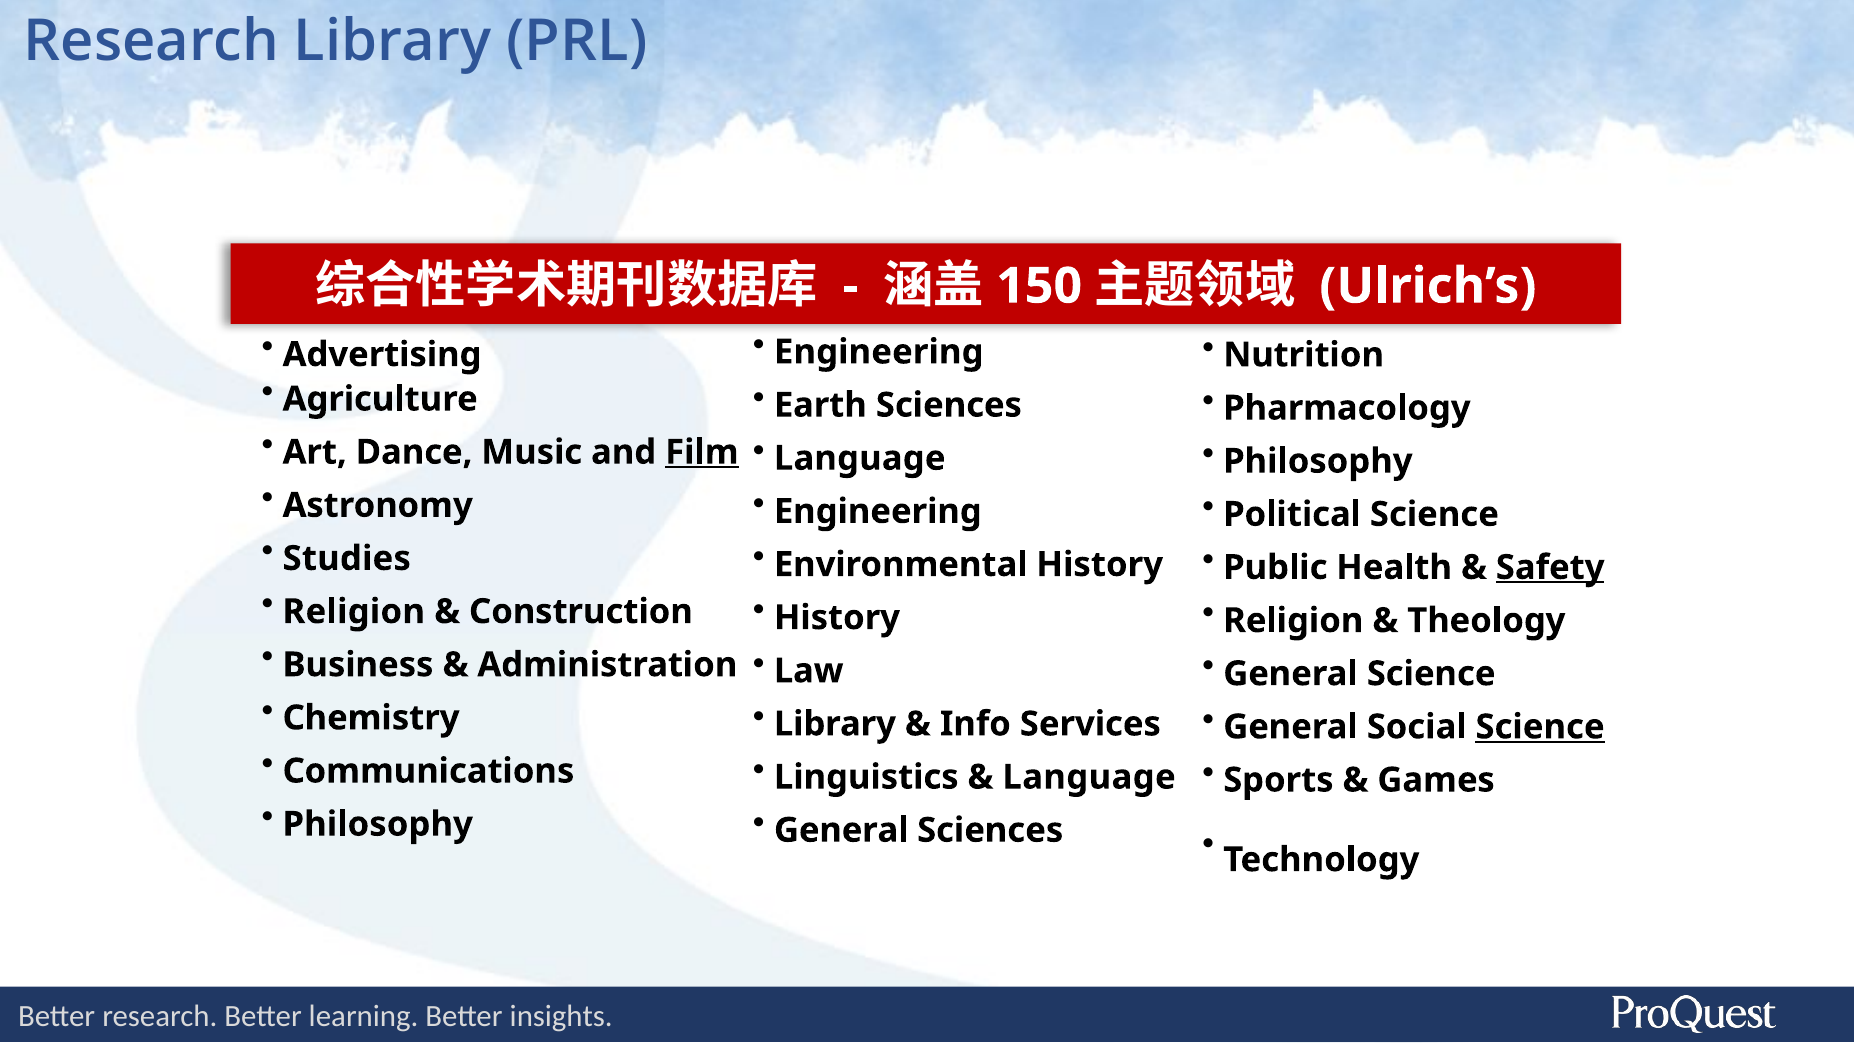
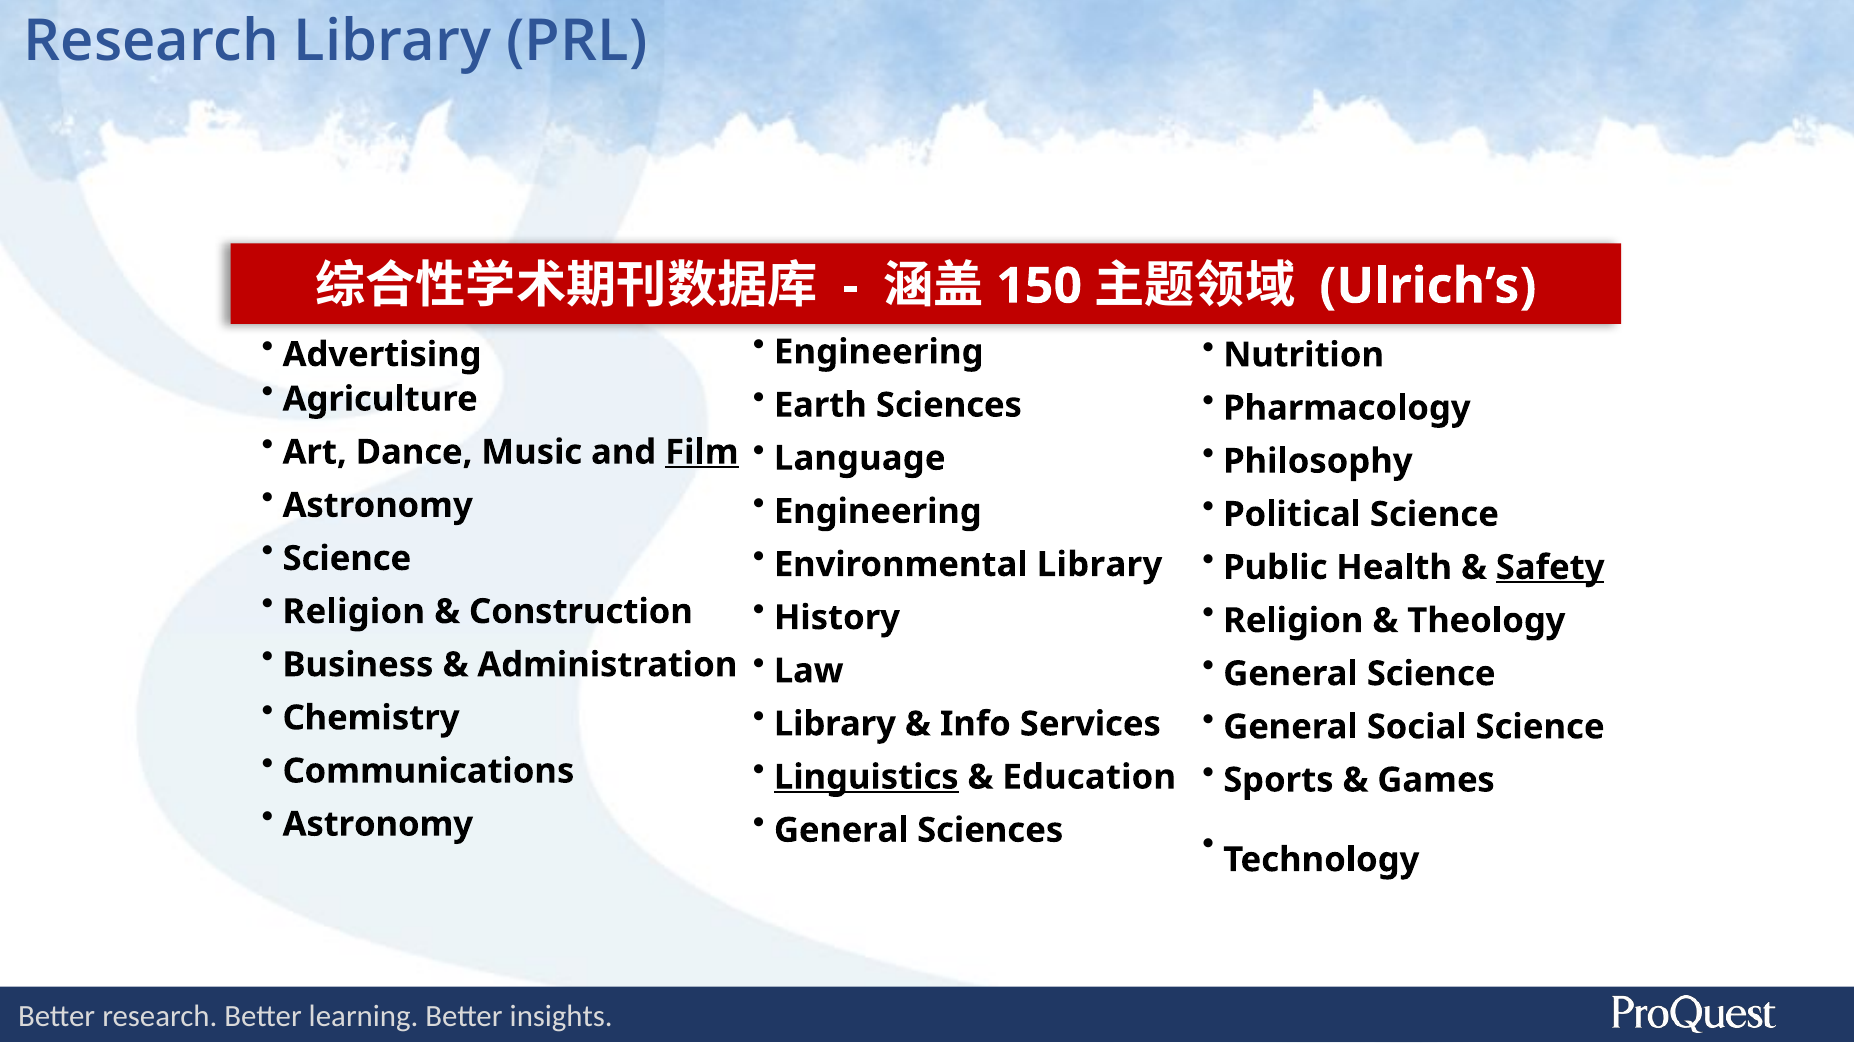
Studies at (347, 558): Studies -> Science
Environmental History: History -> Library
Science at (1540, 727) underline: present -> none
Linguistics underline: none -> present
Language at (1089, 777): Language -> Education
Philosophy at (378, 824): Philosophy -> Astronomy
